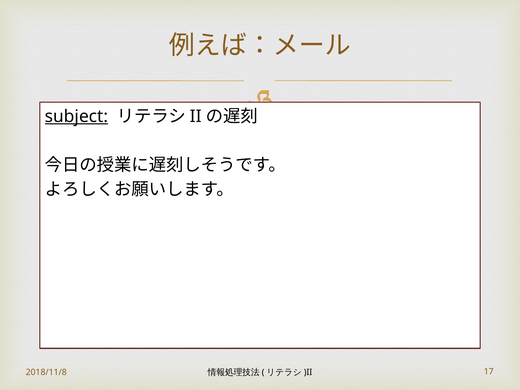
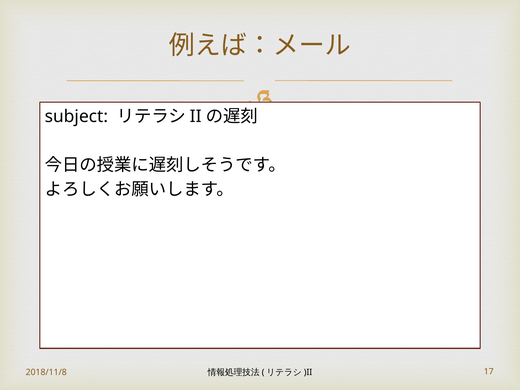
subject underline: present -> none
